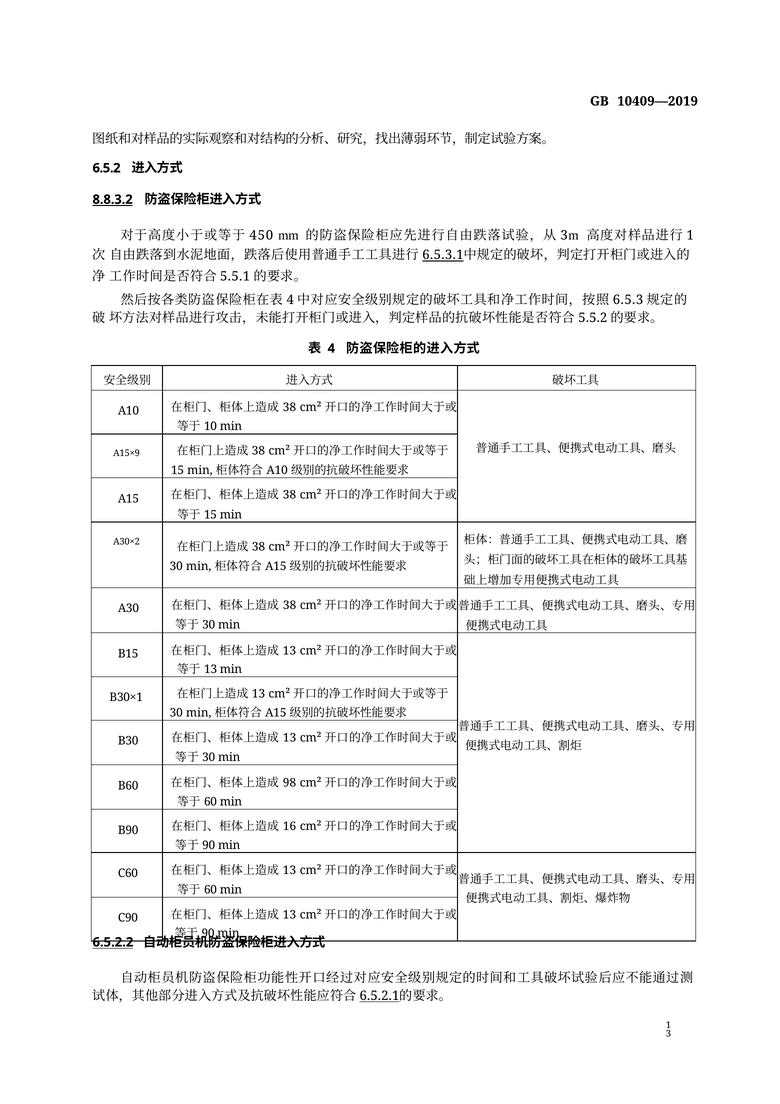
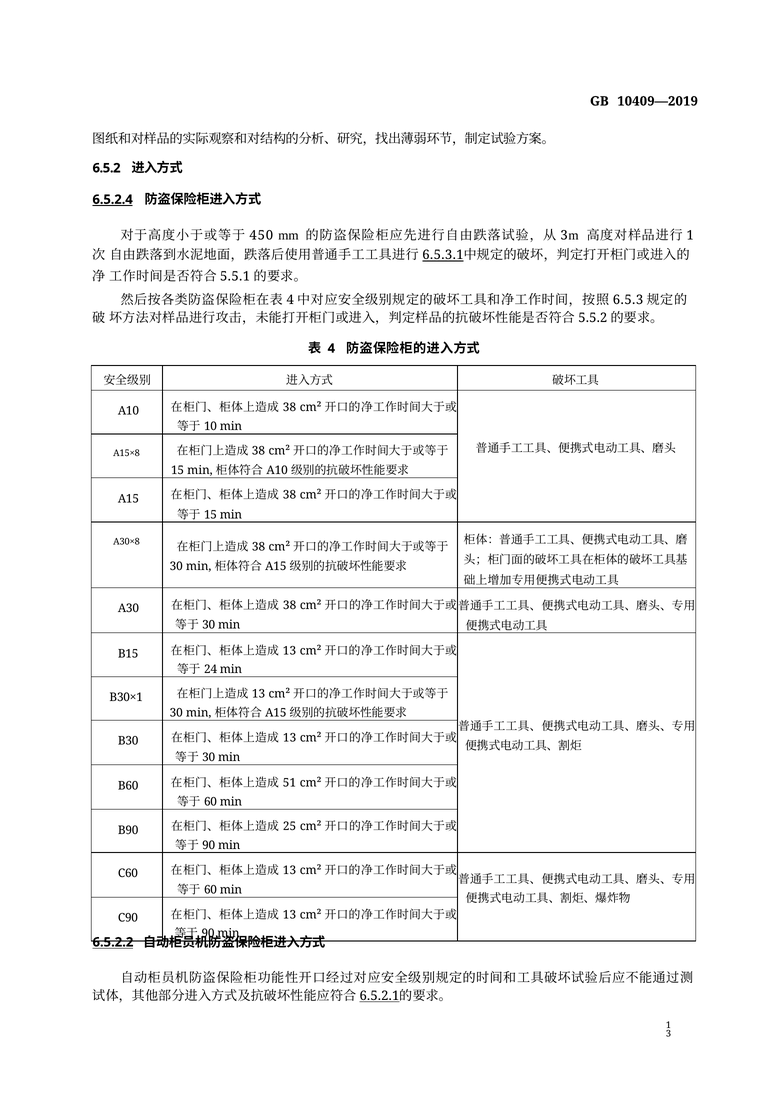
8.8.3.2: 8.8.3.2 -> 6.5.2.4
A15×9: A15×9 -> A15×8
A30×2: A30×2 -> A30×8
13 at (211, 669): 13 -> 24
98: 98 -> 51
16: 16 -> 25
